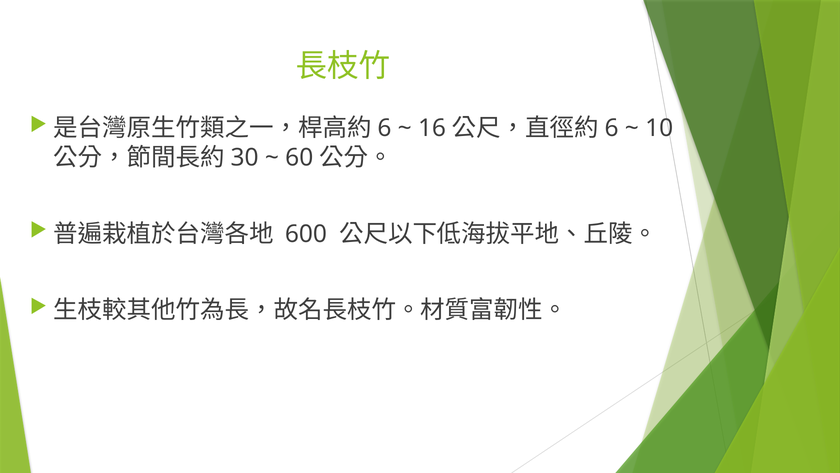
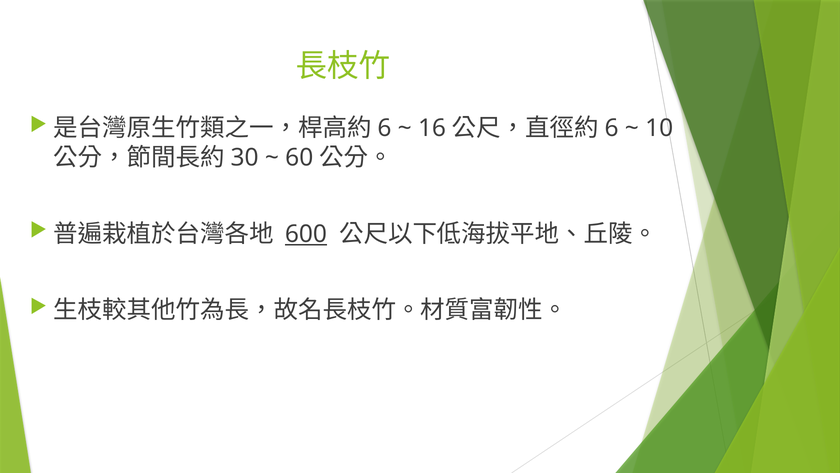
600 underline: none -> present
